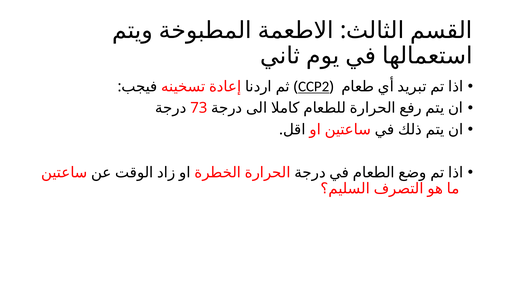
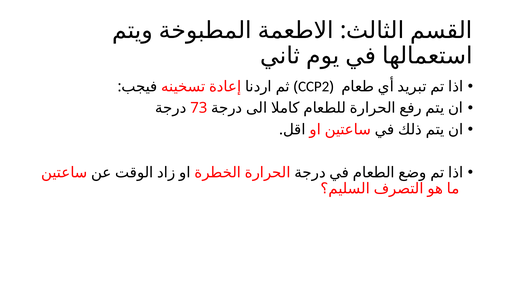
CCP2 underline: present -> none
